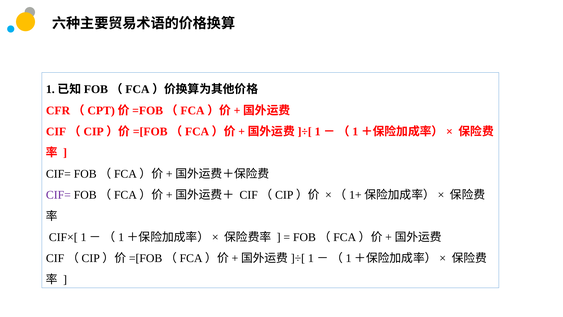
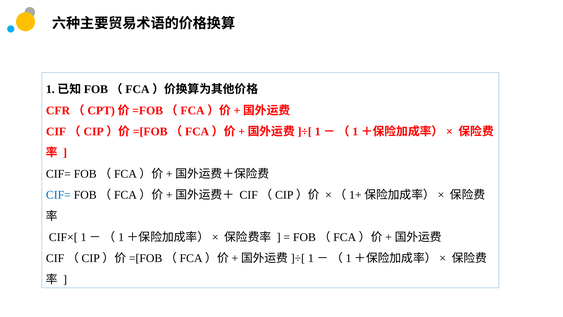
CIF= at (58, 195) colour: purple -> blue
